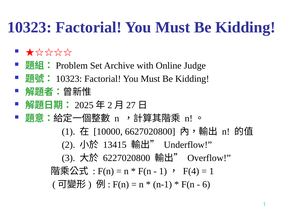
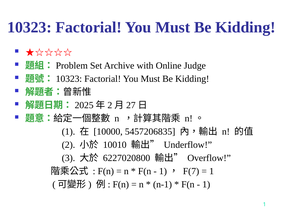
6627020800: 6627020800 -> 5457206835
13415: 13415 -> 10010
F(4: F(4 -> F(7
6 at (206, 185): 6 -> 1
